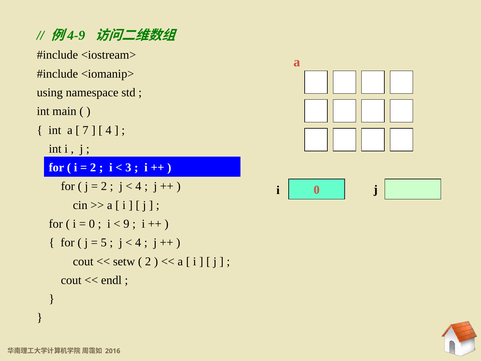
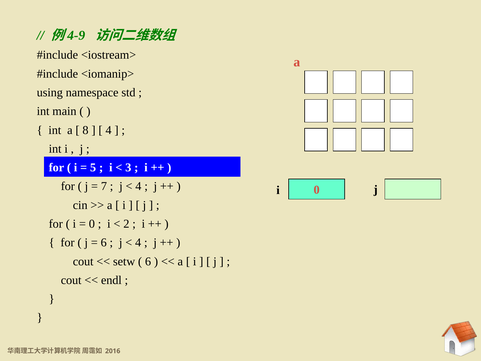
7: 7 -> 8
2 at (93, 167): 2 -> 5
2 at (104, 186): 2 -> 7
9: 9 -> 2
5 at (104, 242): 5 -> 6
2 at (148, 261): 2 -> 6
